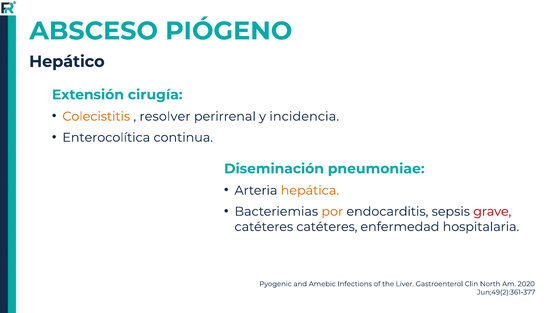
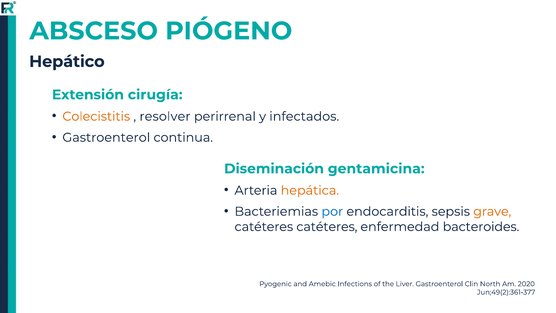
incidencia: incidencia -> infectados
Enterocolítica at (106, 137): Enterocolítica -> Gastroenterol
pneumoniae: pneumoniae -> gentamicina
por colour: orange -> blue
grave colour: red -> orange
hospitalaria: hospitalaria -> bacteroides
